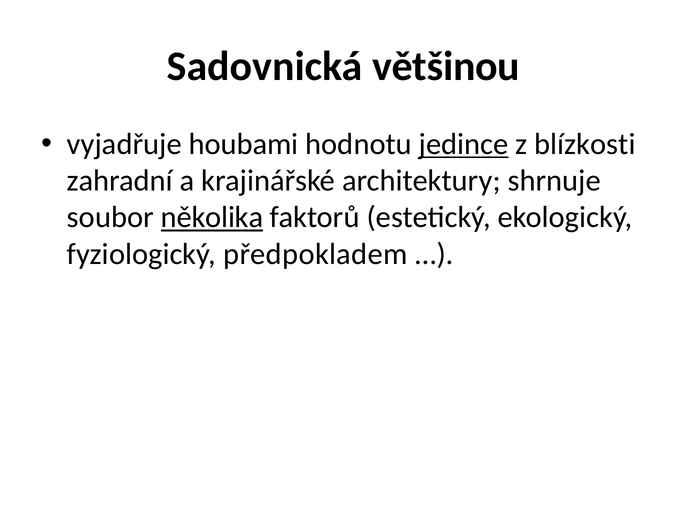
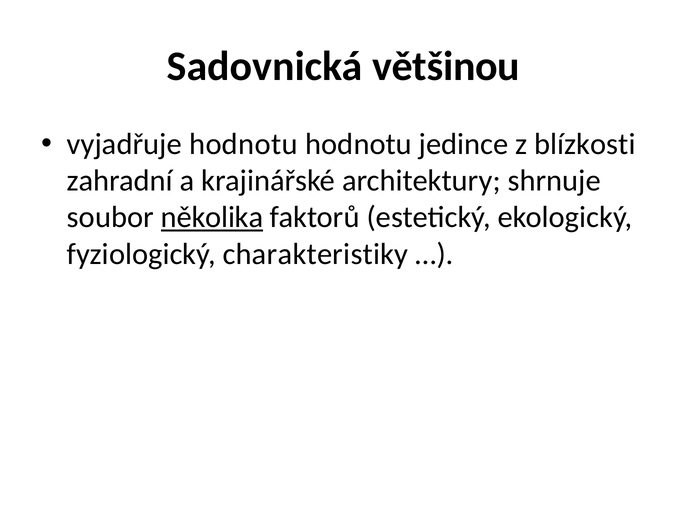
vyjadřuje houbami: houbami -> hodnotu
jedince underline: present -> none
předpokladem: předpokladem -> charakteristiky
